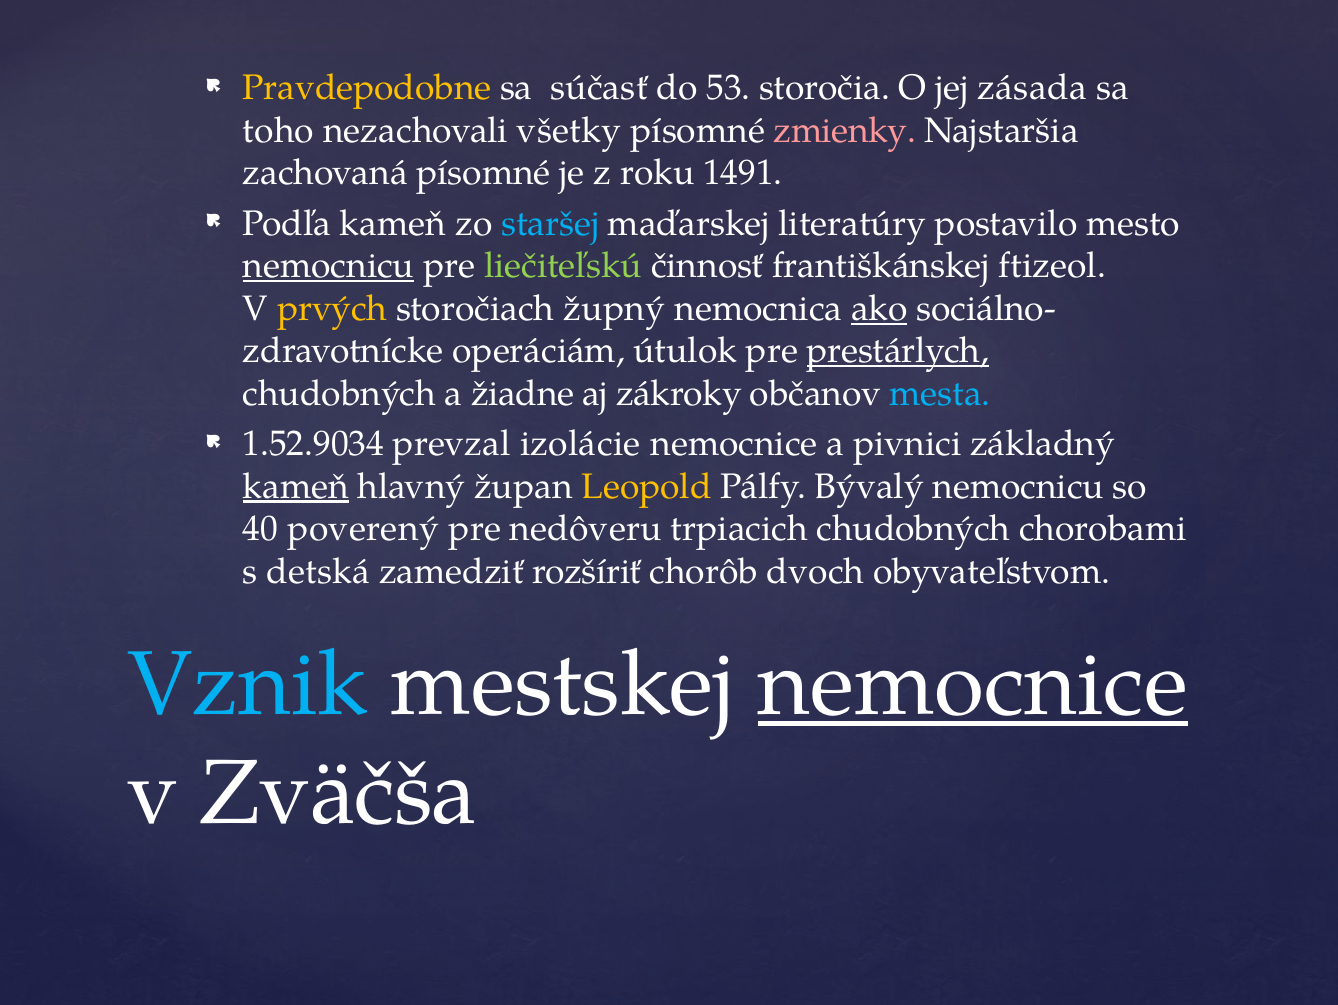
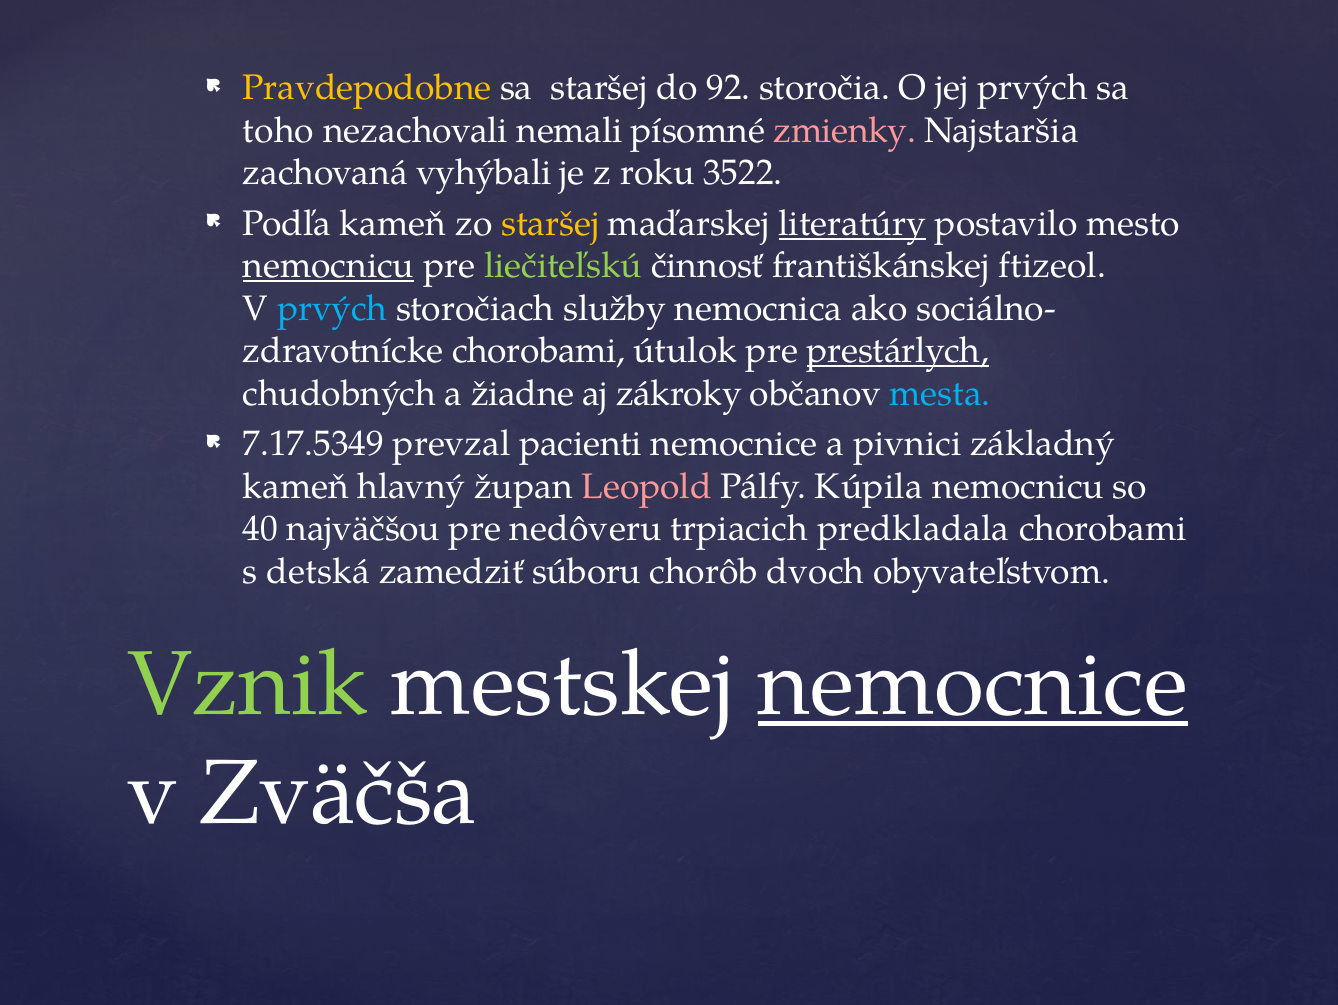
sa súčasť: súčasť -> staršej
53: 53 -> 92
jej zásada: zásada -> prvých
všetky: všetky -> nemali
zachovaná písomné: písomné -> vyhýbali
1491: 1491 -> 3522
staršej at (550, 223) colour: light blue -> yellow
literatúry underline: none -> present
prvých at (332, 308) colour: yellow -> light blue
župný: župný -> služby
ako underline: present -> none
operáciám at (539, 351): operáciám -> chorobami
1.52.9034: 1.52.9034 -> 7.17.5349
izolácie: izolácie -> pacienti
kameň at (296, 486) underline: present -> none
Leopold colour: yellow -> pink
Bývalý: Bývalý -> Kúpila
poverený: poverený -> najväčšou
trpiacich chudobných: chudobných -> predkladala
rozšíriť: rozšíriť -> súboru
Vznik colour: light blue -> light green
